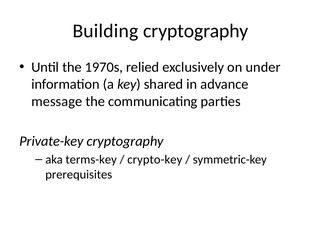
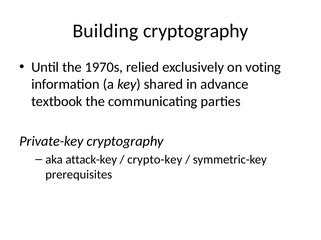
under: under -> voting
message: message -> textbook
terms-key: terms-key -> attack-key
